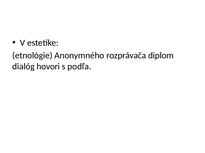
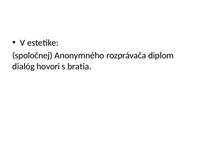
etnológie: etnológie -> spoločnej
podľa: podľa -> bratia
